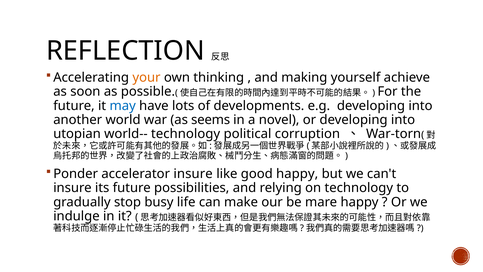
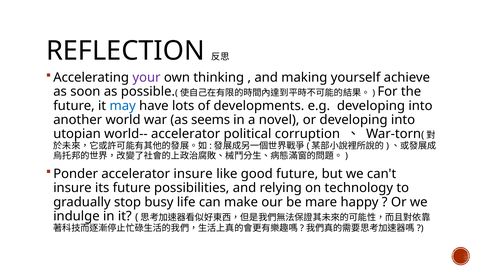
your colour: orange -> purple
world-- technology: technology -> accelerator
good happy: happy -> future
